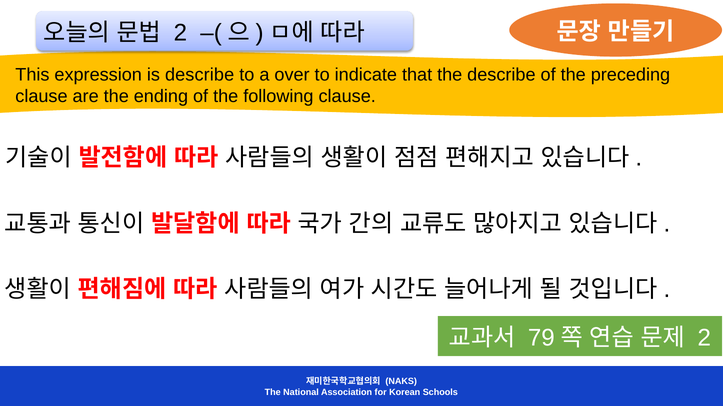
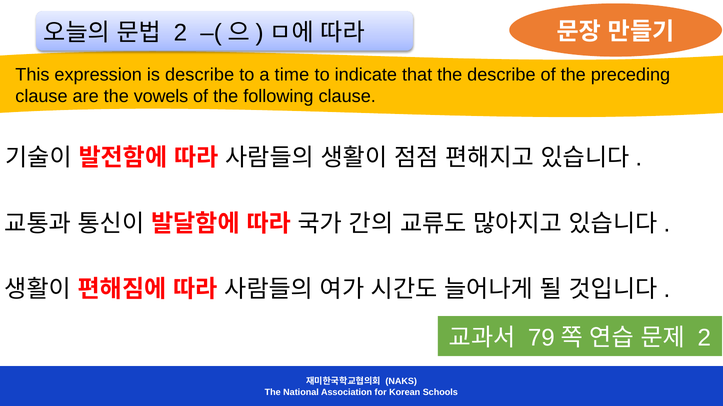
over: over -> time
ending: ending -> vowels
